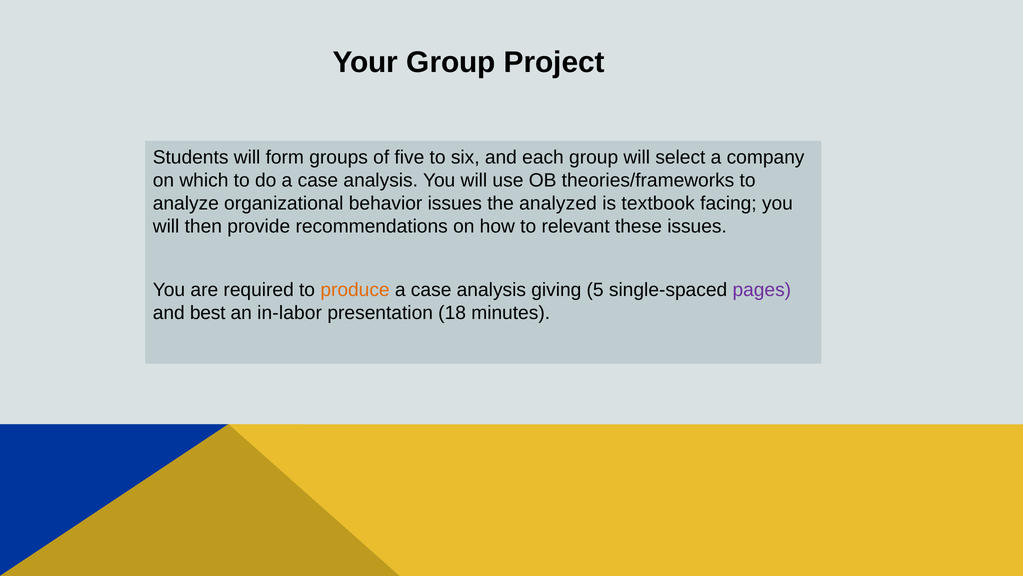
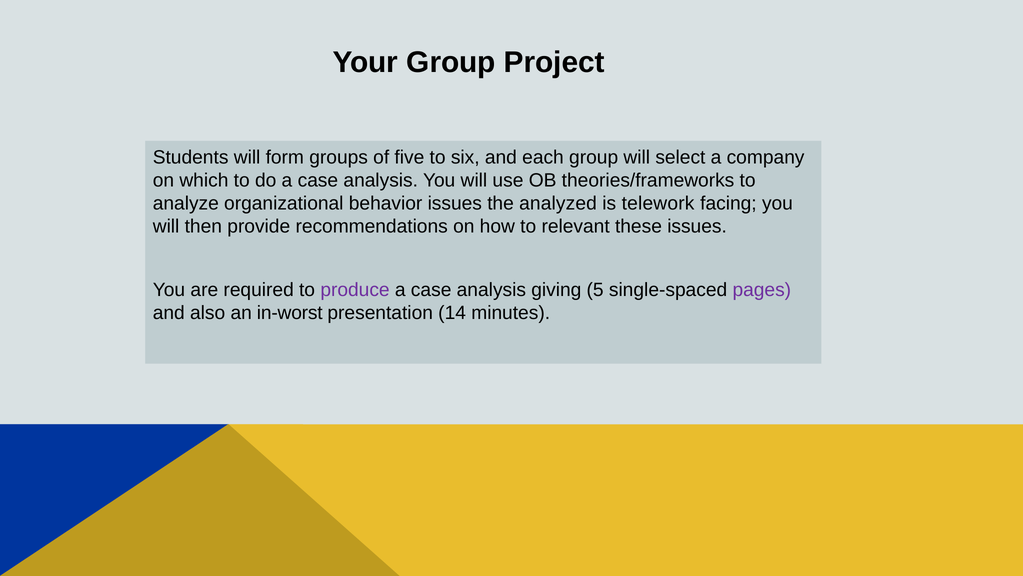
textbook: textbook -> telework
produce colour: orange -> purple
best: best -> also
in-labor: in-labor -> in-worst
18: 18 -> 14
